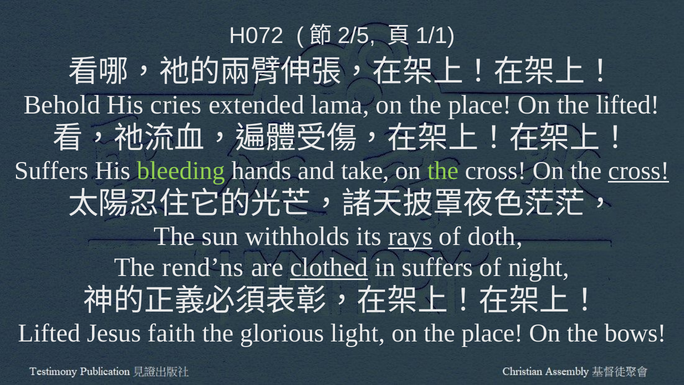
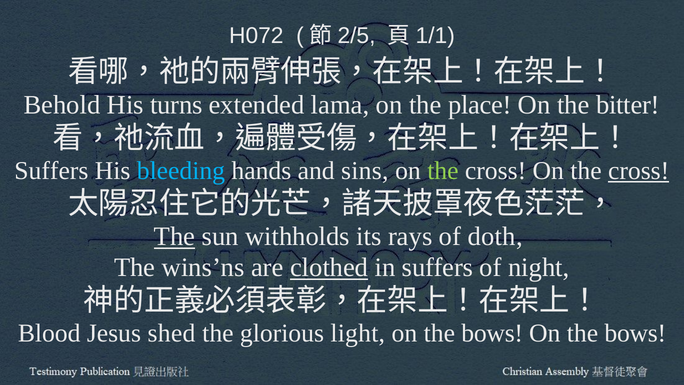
cries: cries -> turns
the lifted: lifted -> bitter
bleeding colour: light green -> light blue
take: take -> sins
The at (174, 237) underline: none -> present
rays underline: present -> none
rend’ns: rend’ns -> wins’ns
Lifted at (49, 333): Lifted -> Blood
faith: faith -> shed
place at (492, 333): place -> bows
